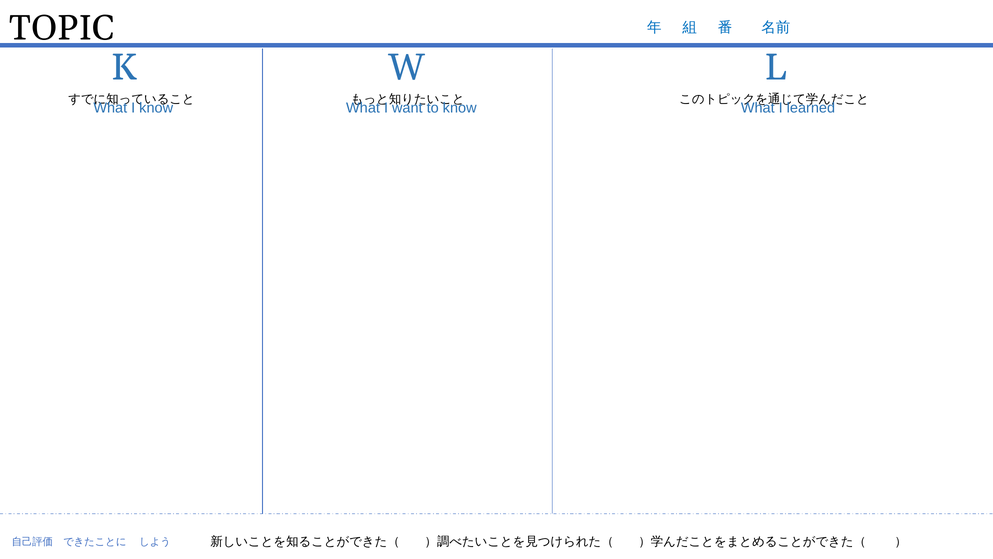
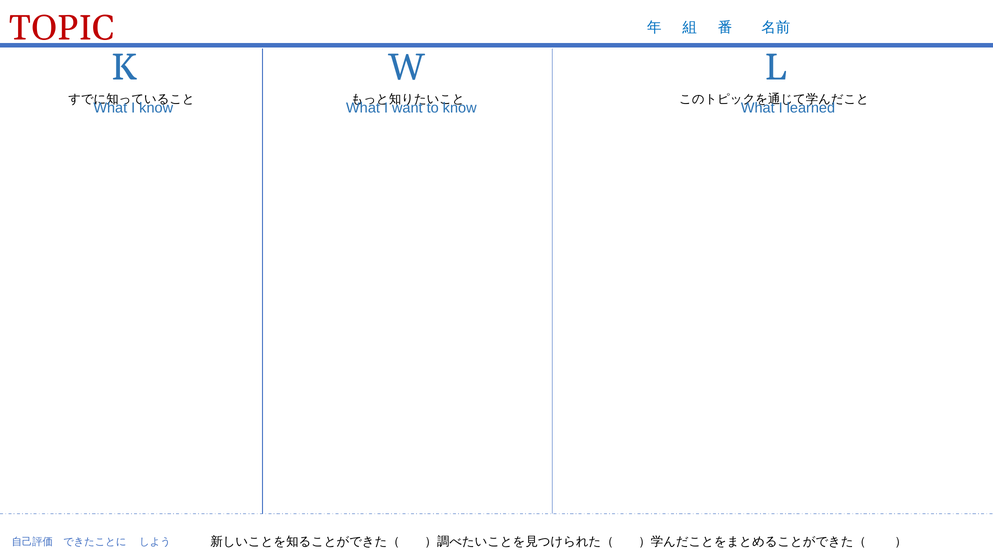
TOPIC colour: black -> red
